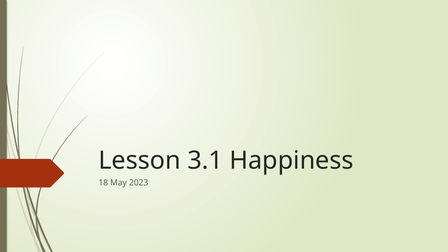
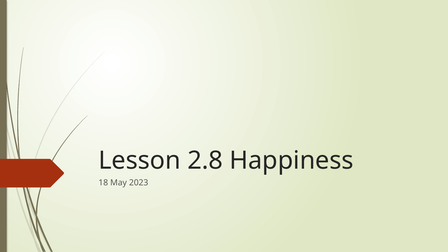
3.1: 3.1 -> 2.8
